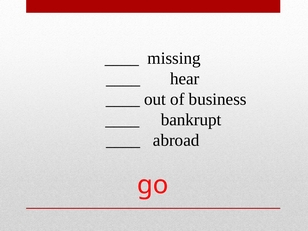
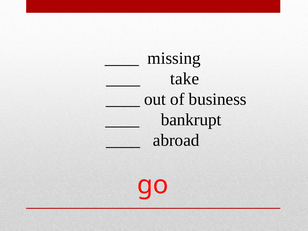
hear: hear -> take
